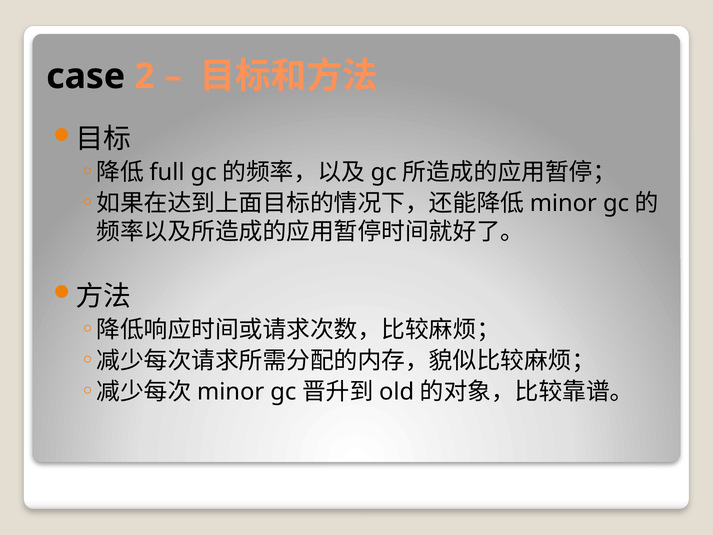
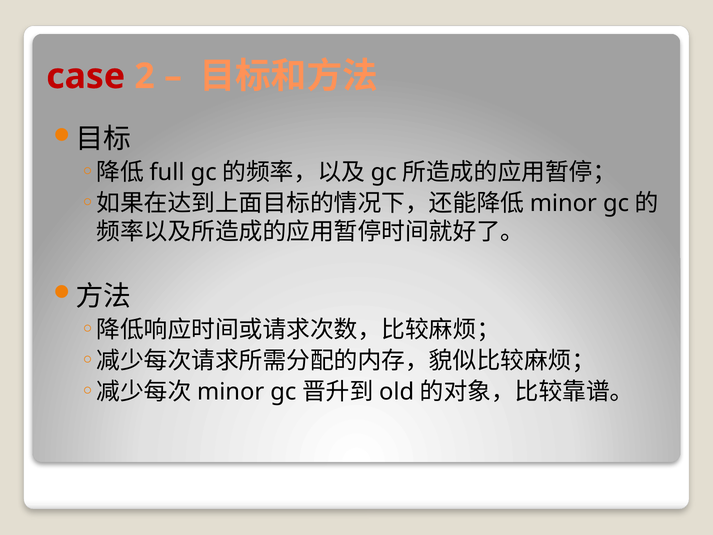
case colour: black -> red
